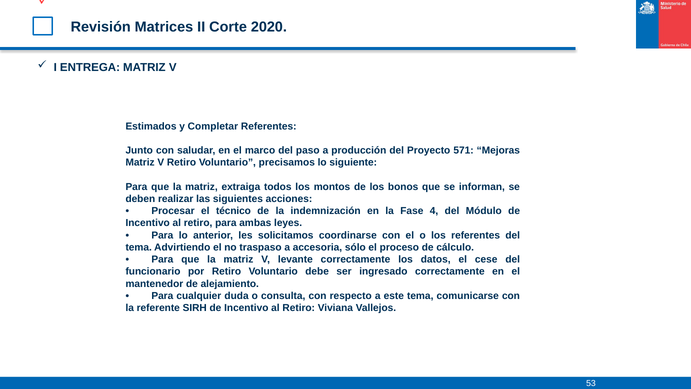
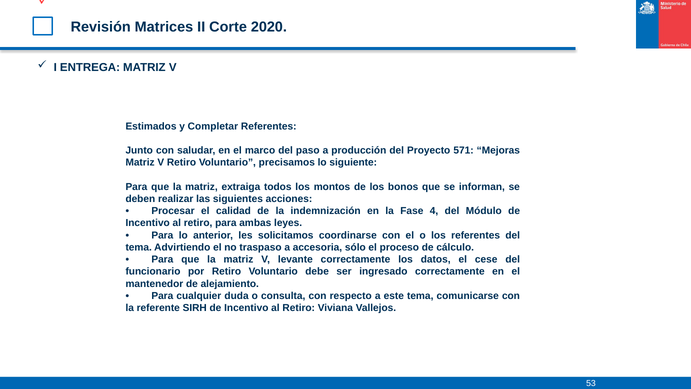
técnico: técnico -> calidad
